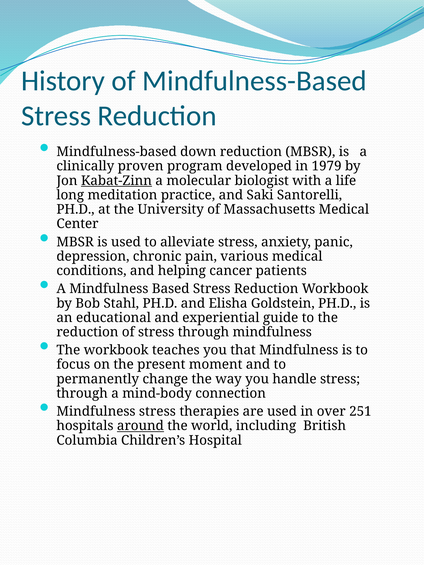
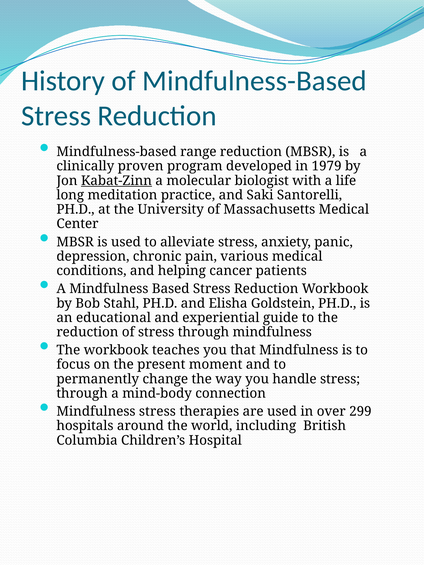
down: down -> range
251: 251 -> 299
around underline: present -> none
